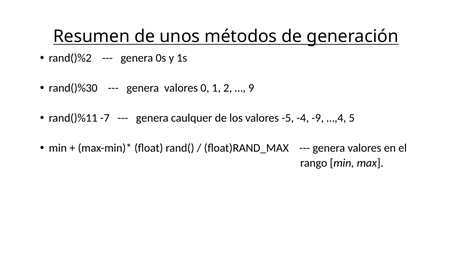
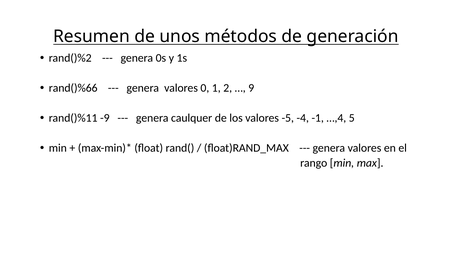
rand()%30: rand()%30 -> rand()%66
-7: -7 -> -9
-9: -9 -> -1
